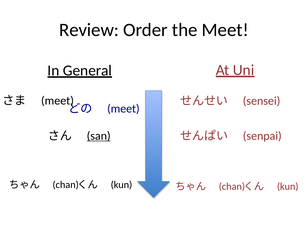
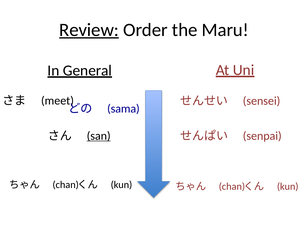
Review underline: none -> present
the Meet: Meet -> Maru
meet at (123, 109): meet -> sama
